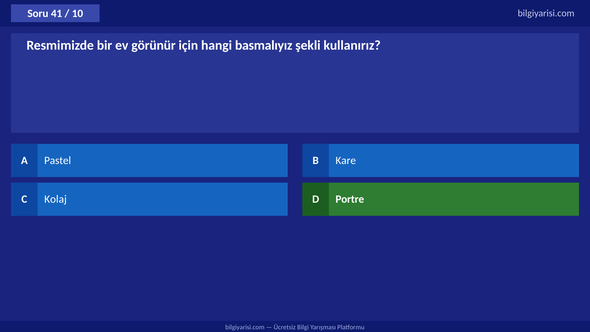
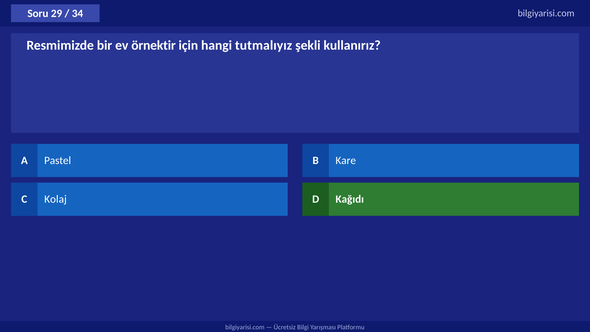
41: 41 -> 29
10: 10 -> 34
görünür: görünür -> örnektir
basmalıyız: basmalıyız -> tutmalıyız
Portre: Portre -> Kağıdı
